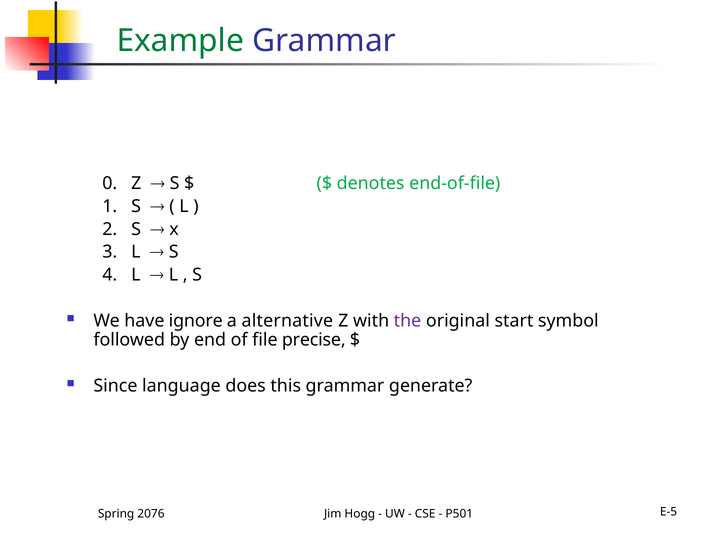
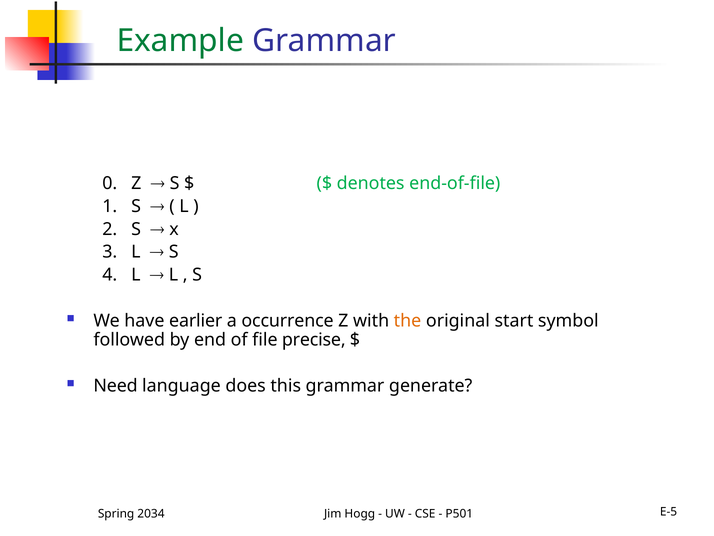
ignore: ignore -> earlier
alternative: alternative -> occurrence
the colour: purple -> orange
Since: Since -> Need
2076: 2076 -> 2034
